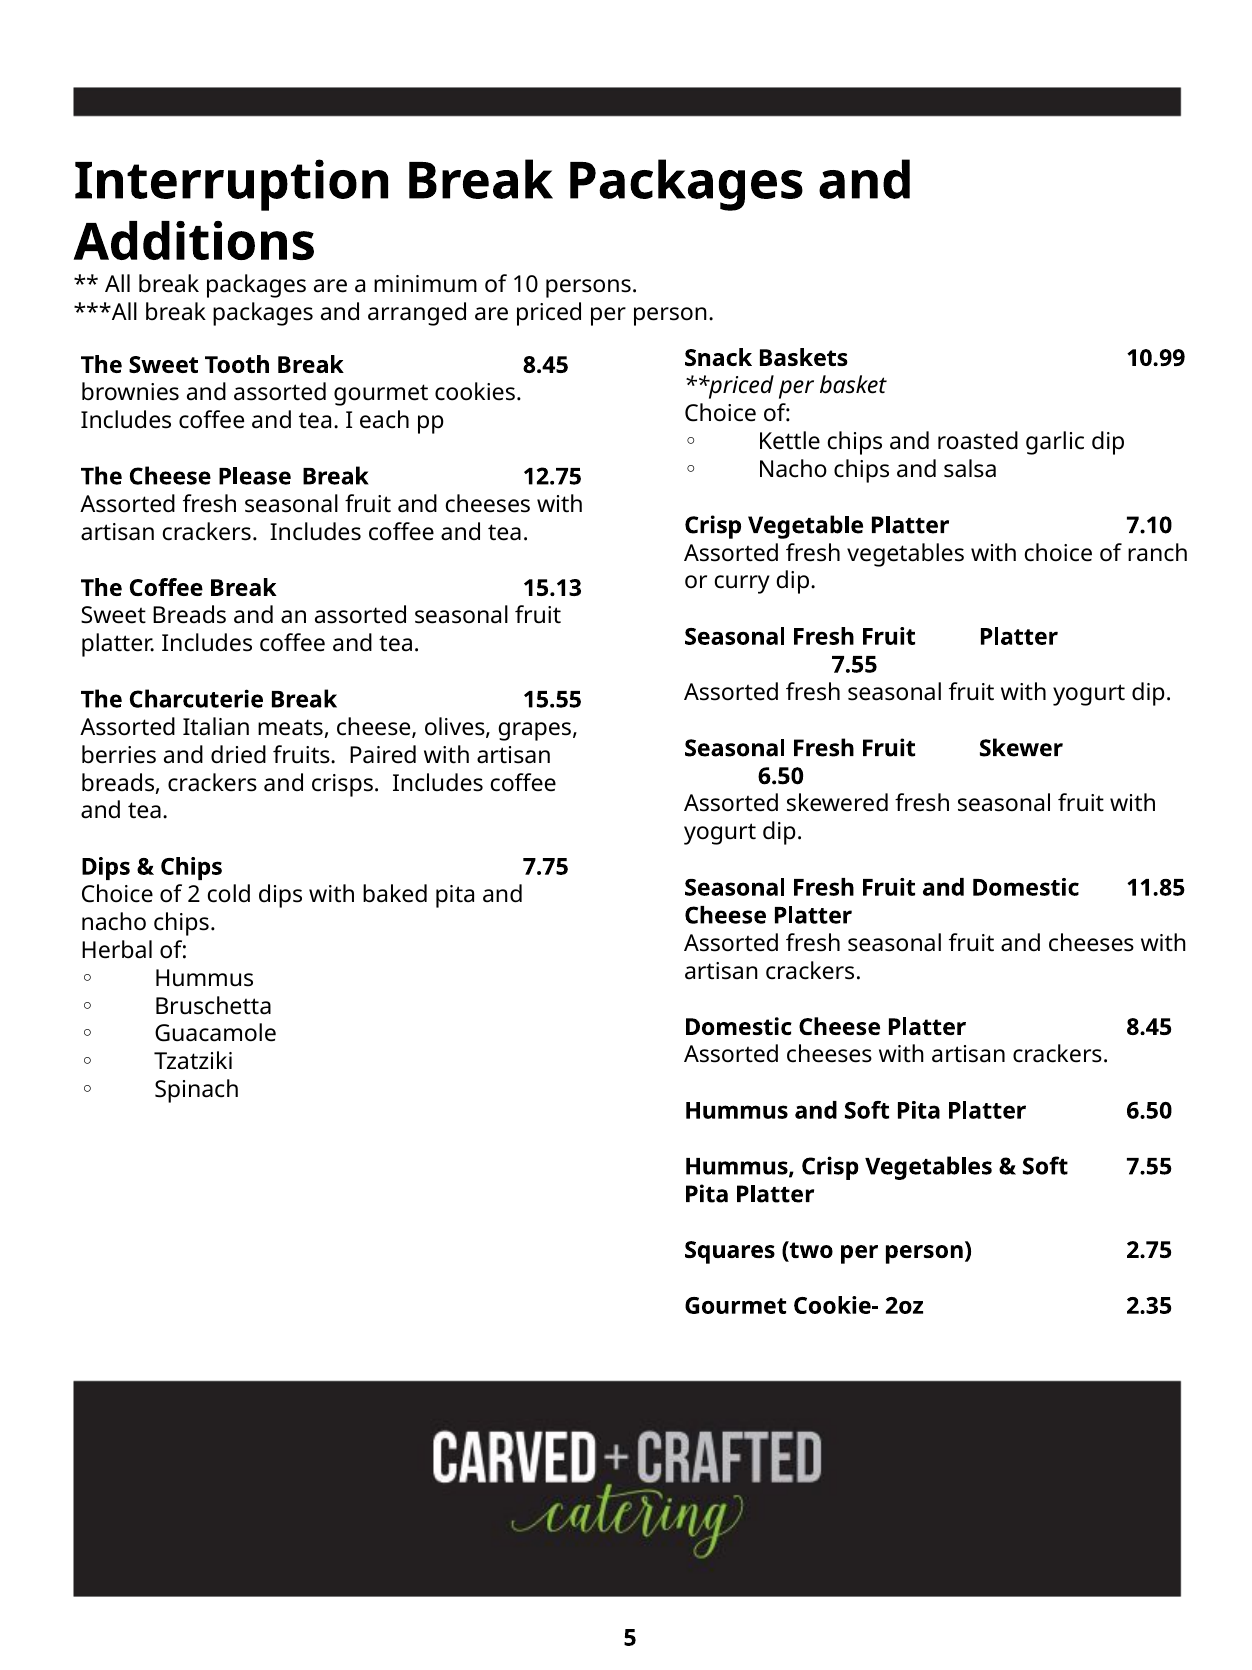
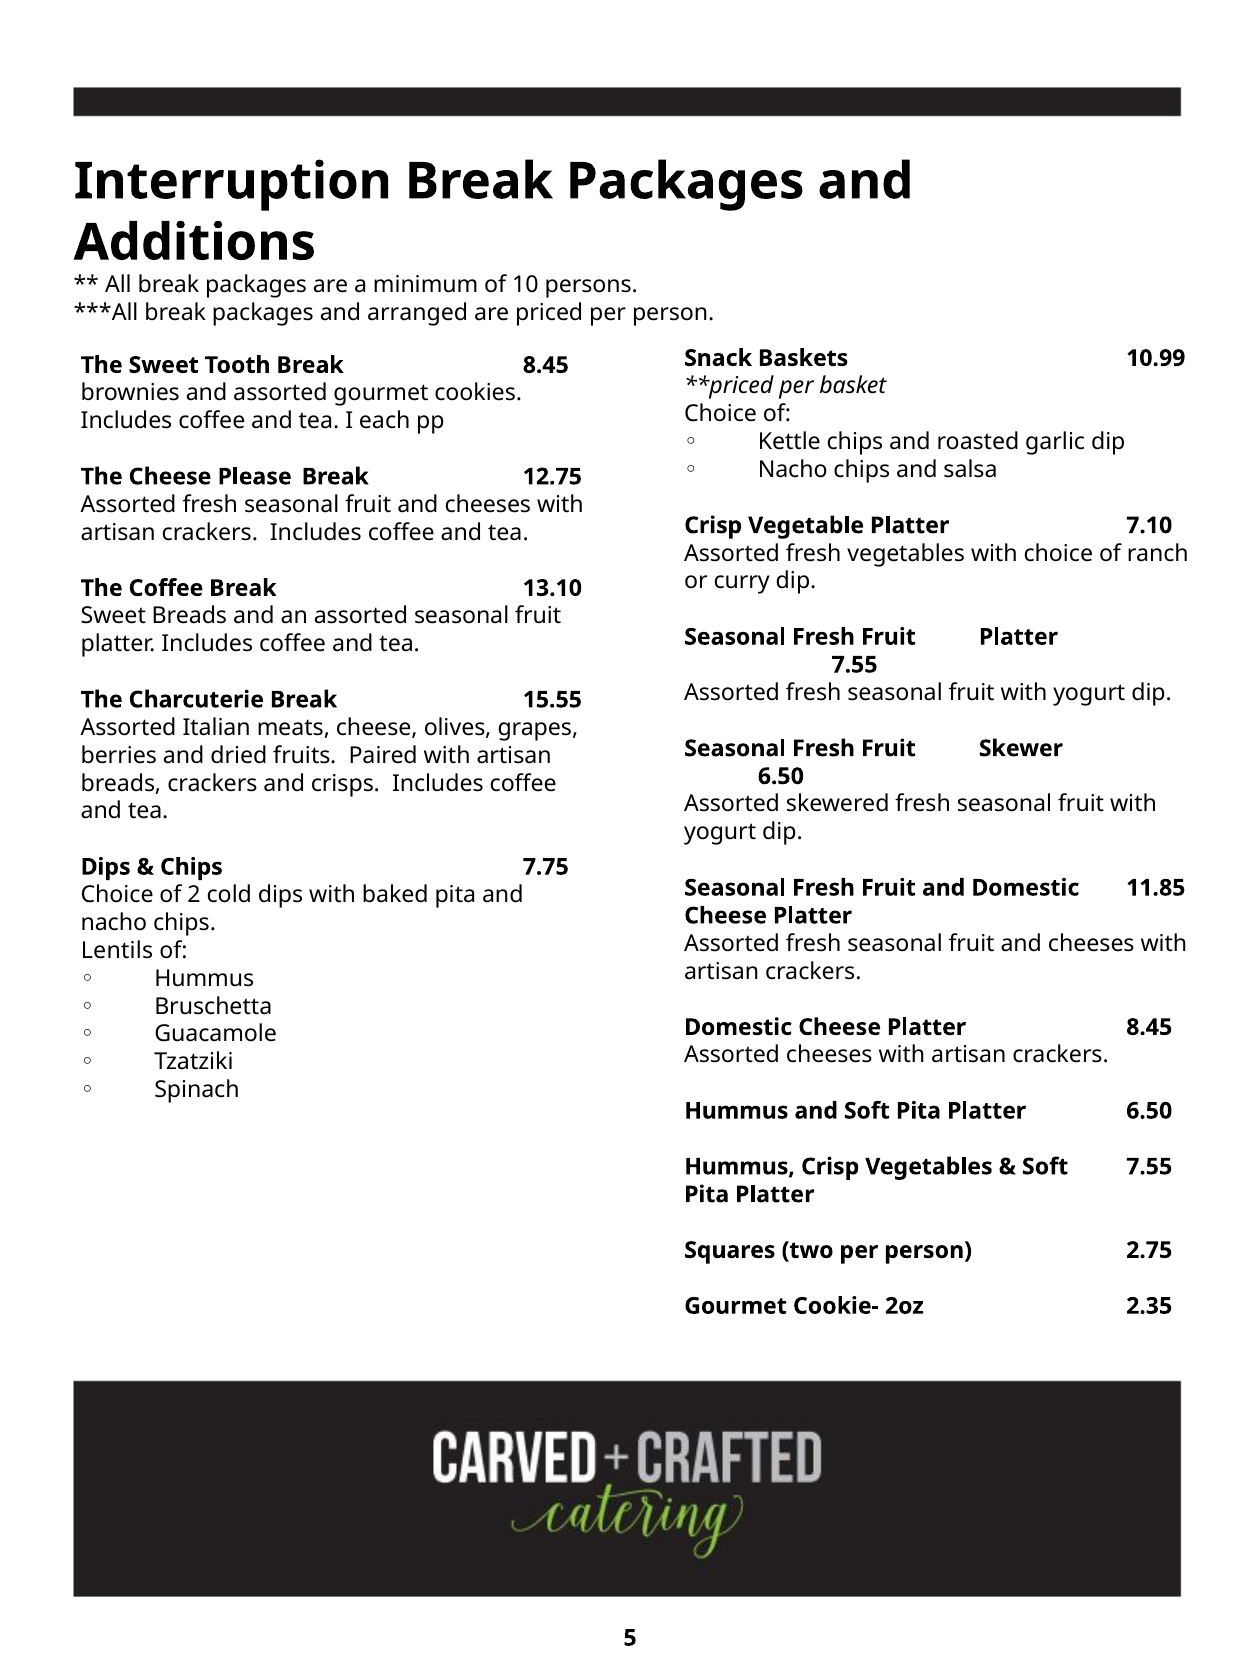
15.13: 15.13 -> 13.10
Herbal: Herbal -> Lentils
